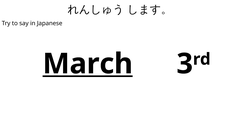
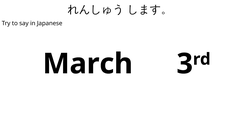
March underline: present -> none
